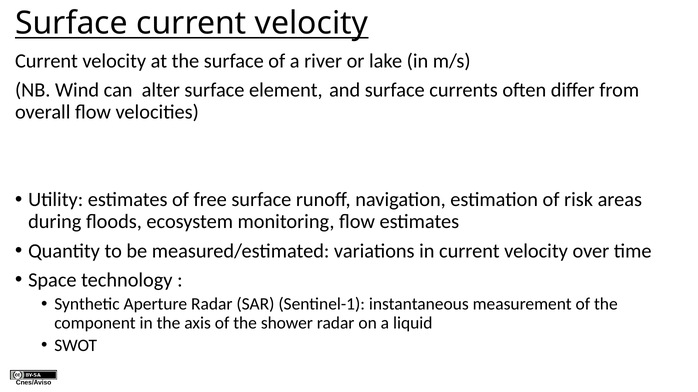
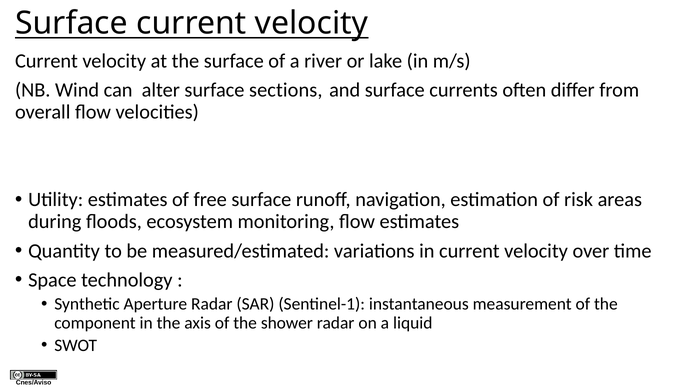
element: element -> sections
